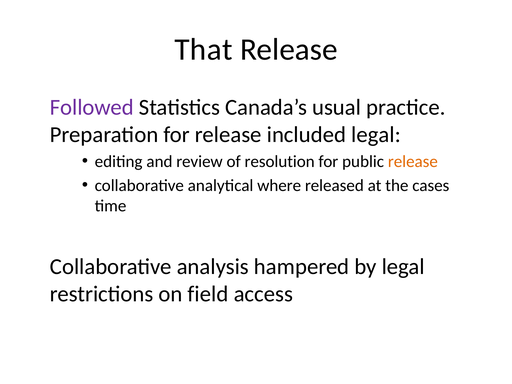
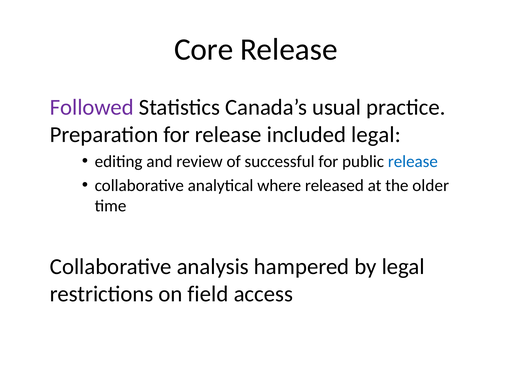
That: That -> Core
resolution: resolution -> successful
release at (413, 162) colour: orange -> blue
cases: cases -> older
